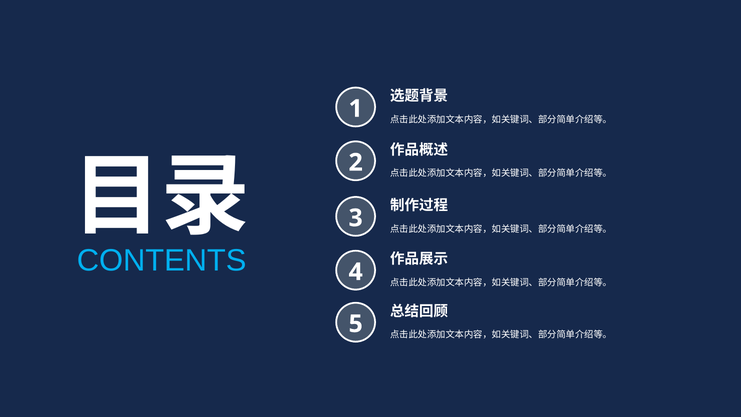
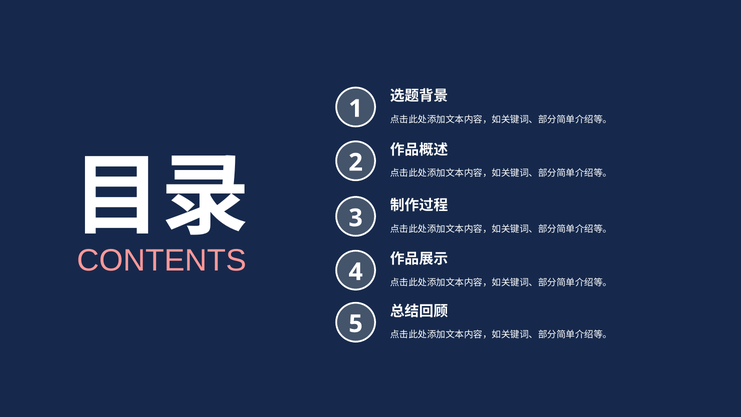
CONTENTS colour: light blue -> pink
